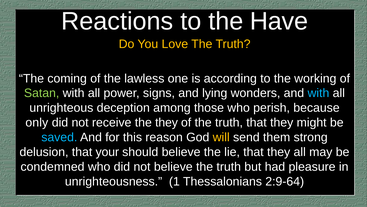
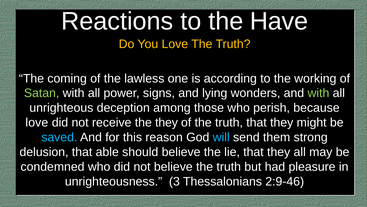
with at (318, 93) colour: light blue -> light green
only at (37, 122): only -> love
will colour: yellow -> light blue
your: your -> able
1: 1 -> 3
2:9-64: 2:9-64 -> 2:9-46
